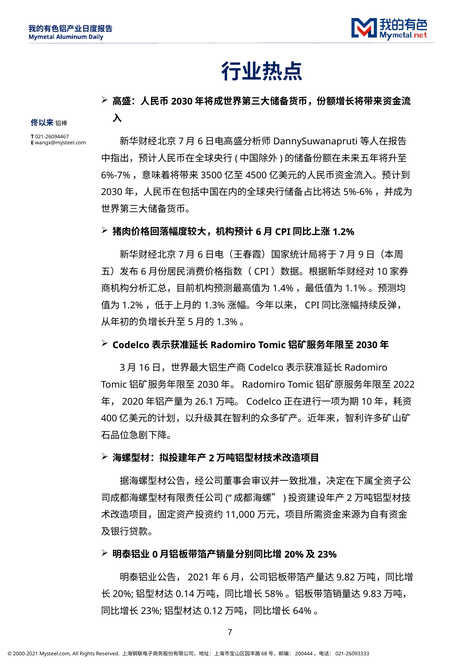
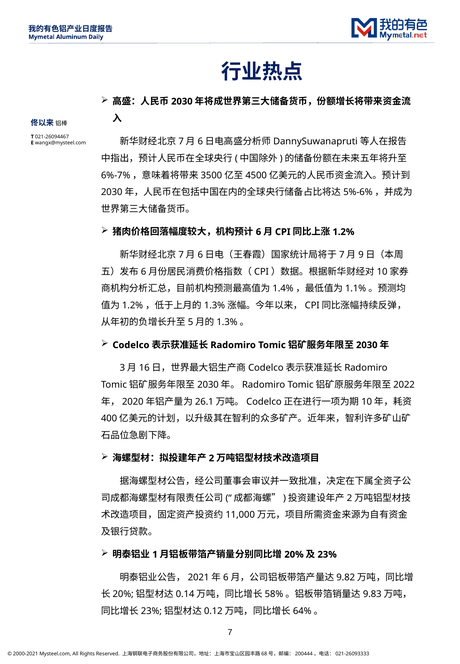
0: 0 -> 1
